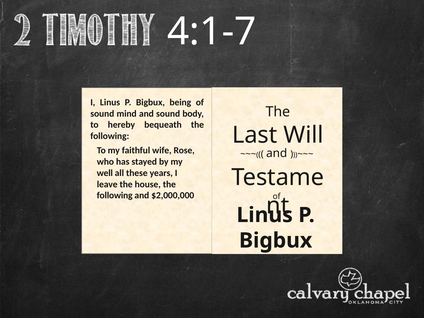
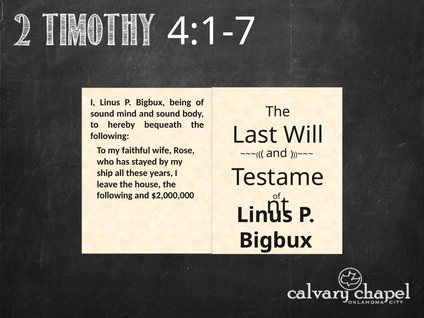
well: well -> ship
